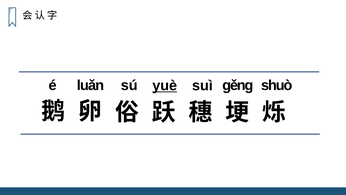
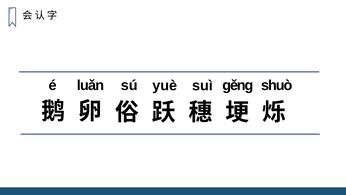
yuè underline: present -> none
